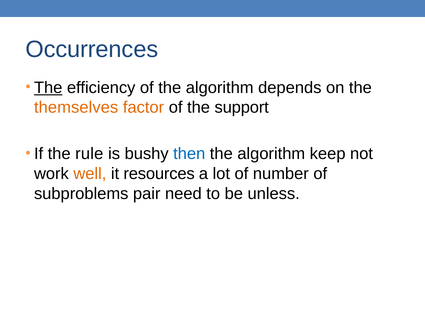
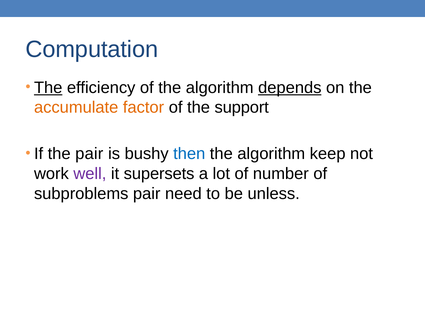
Occurrences: Occurrences -> Computation
depends underline: none -> present
themselves: themselves -> accumulate
the rule: rule -> pair
well colour: orange -> purple
resources: resources -> supersets
